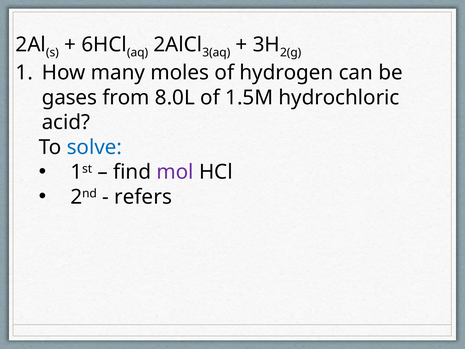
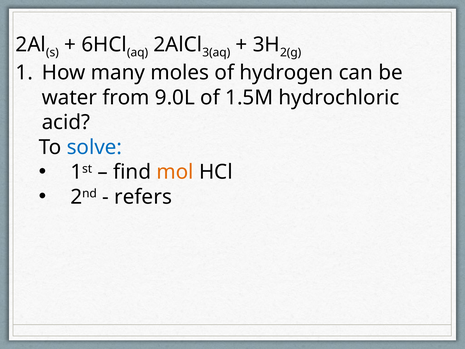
gases: gases -> water
8.0L: 8.0L -> 9.0L
mol colour: purple -> orange
